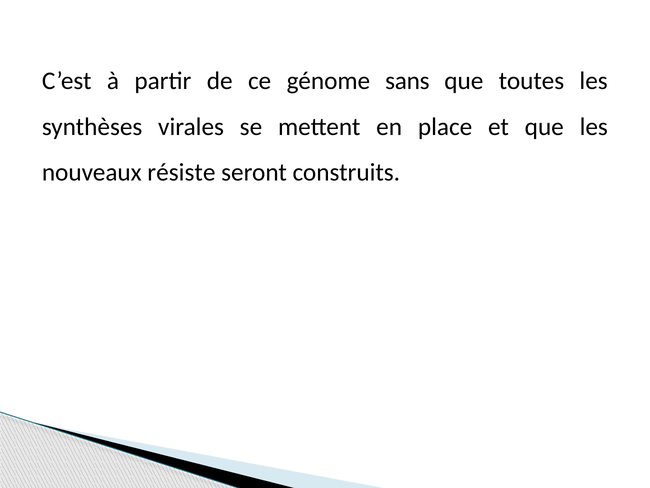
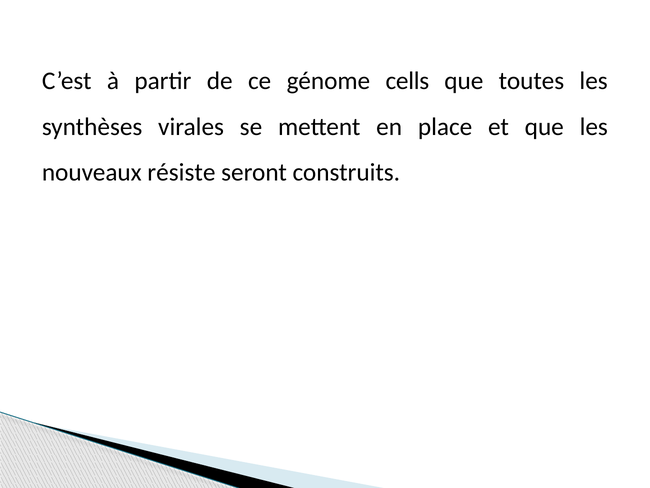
sans: sans -> cells
